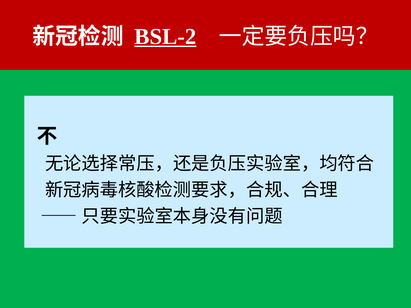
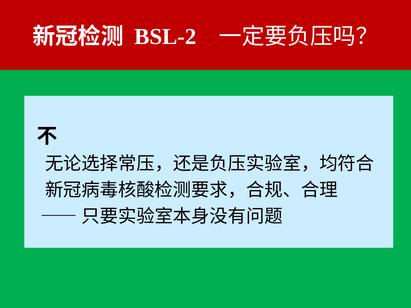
BSL-2 underline: present -> none
